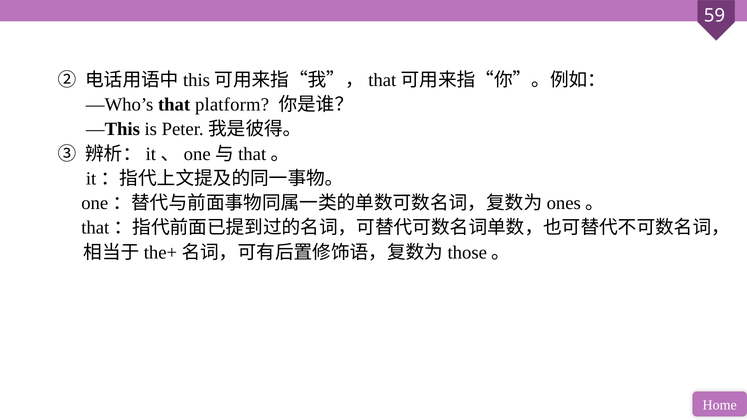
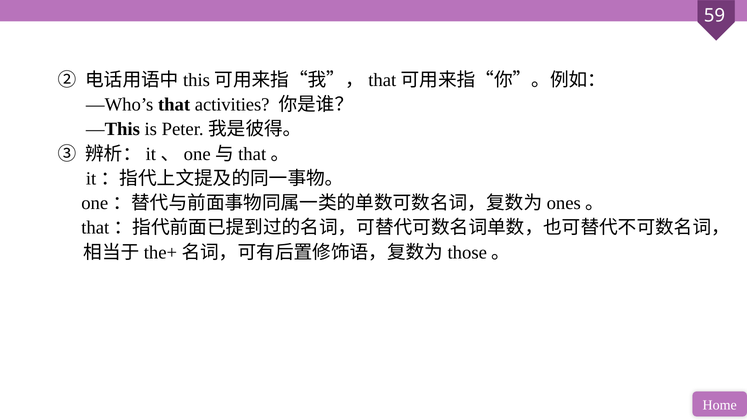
platform: platform -> activities
